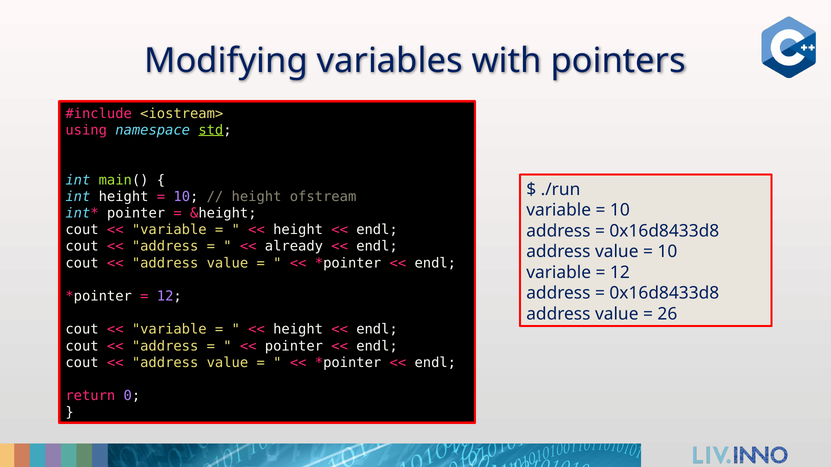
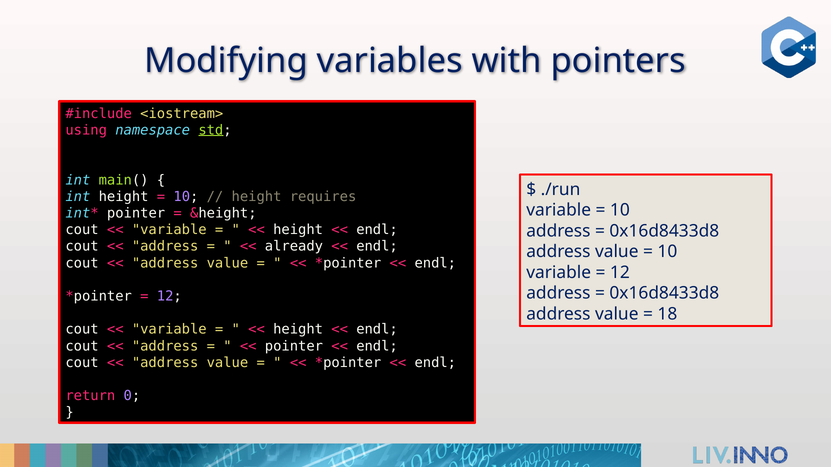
ofstream: ofstream -> requires
26: 26 -> 18
